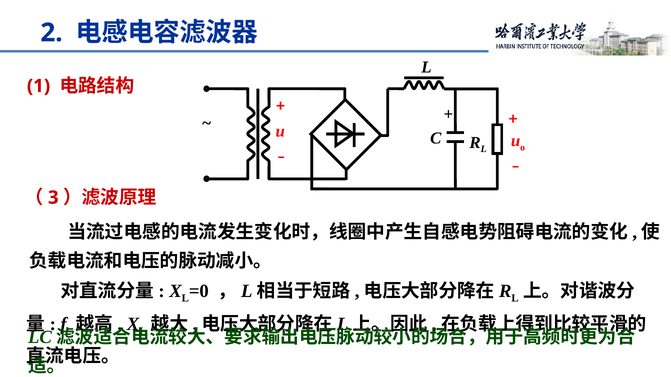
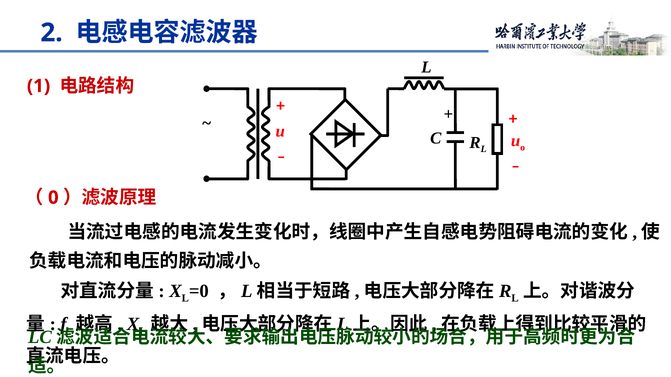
3: 3 -> 0
